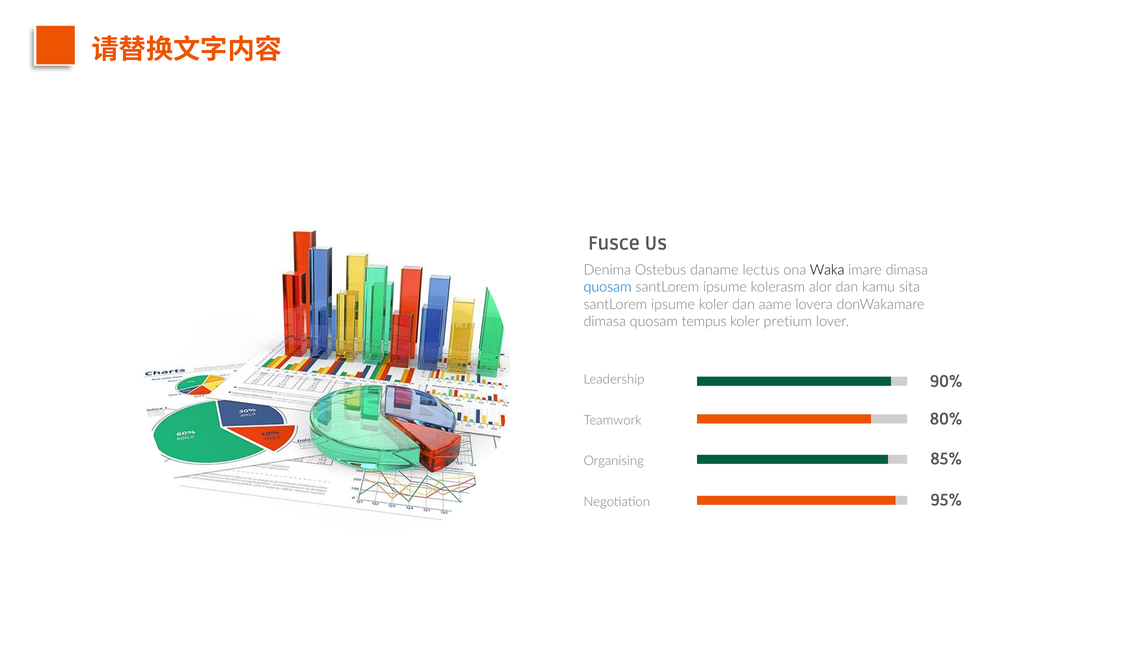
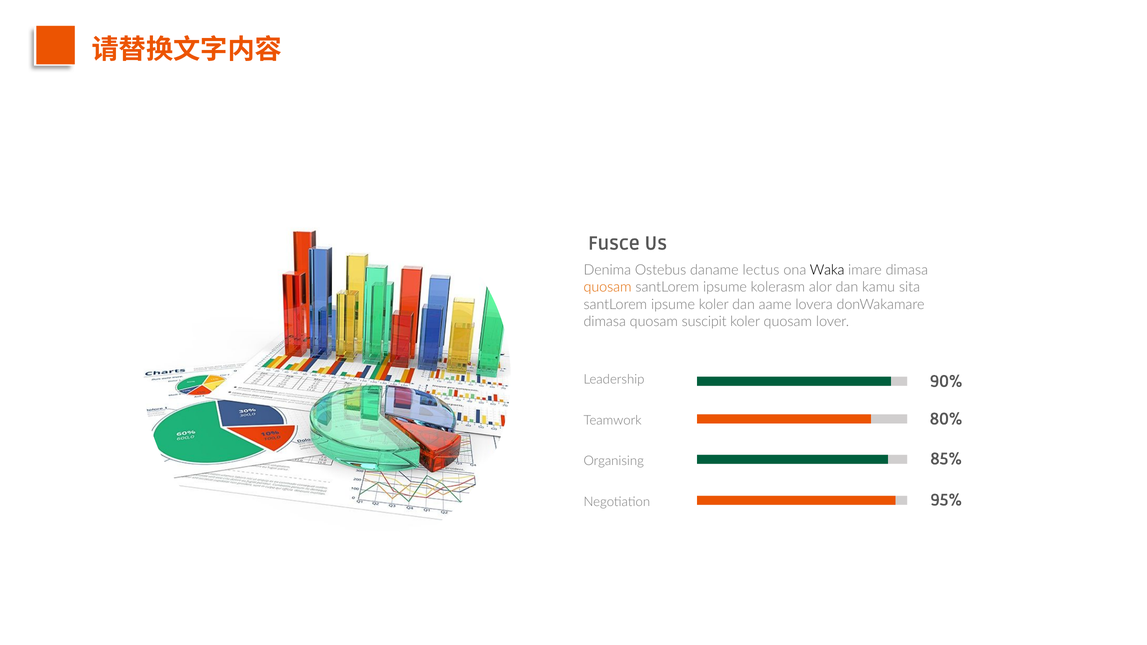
quosam at (608, 287) colour: blue -> orange
tempus: tempus -> suscipit
koler pretium: pretium -> quosam
